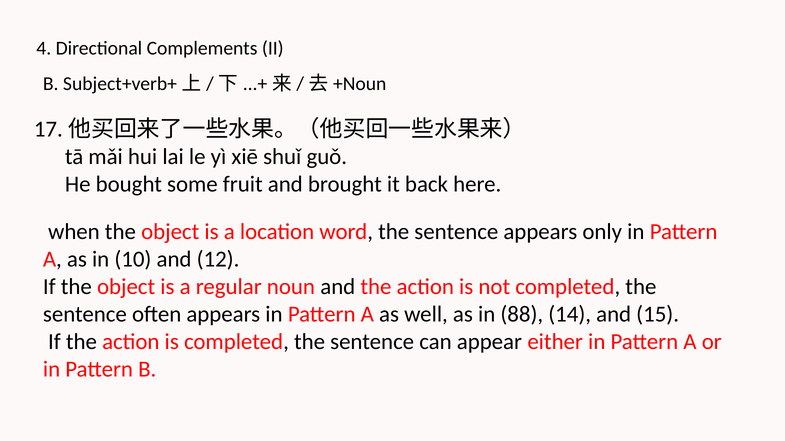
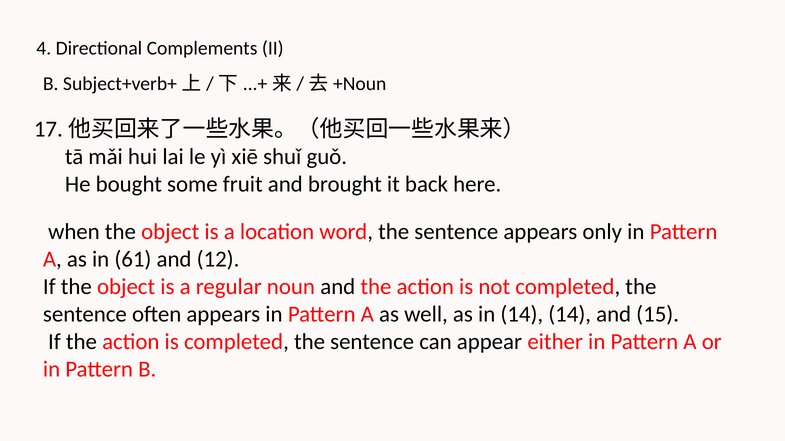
10: 10 -> 61
in 88: 88 -> 14
